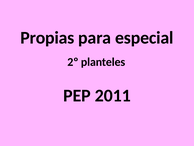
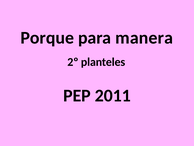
Propias: Propias -> Porque
especial: especial -> manera
